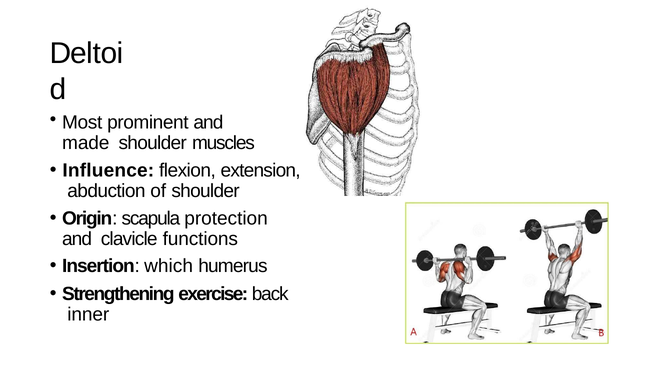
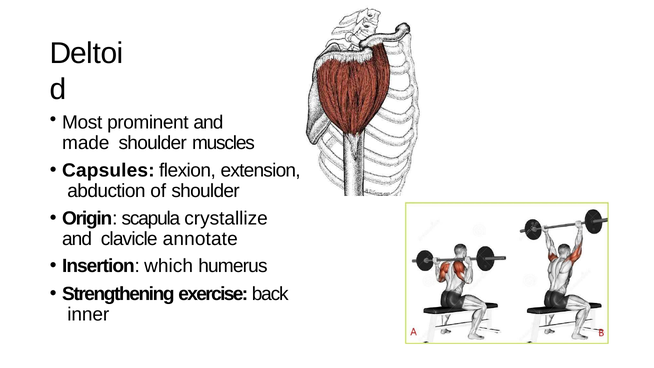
Influence: Influence -> Capsules
protection: protection -> crystallize
functions: functions -> annotate
